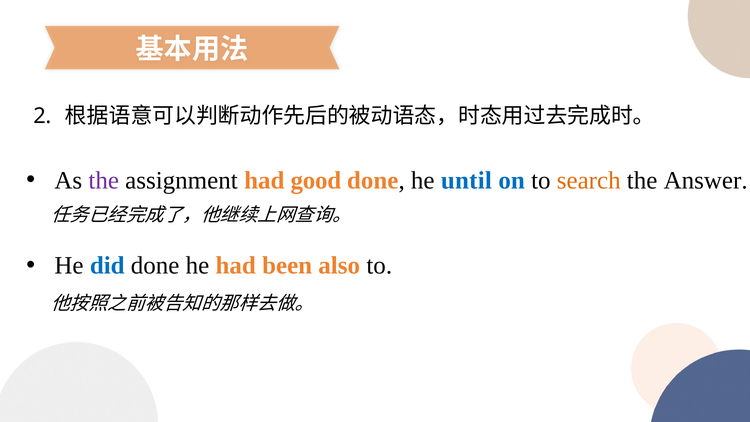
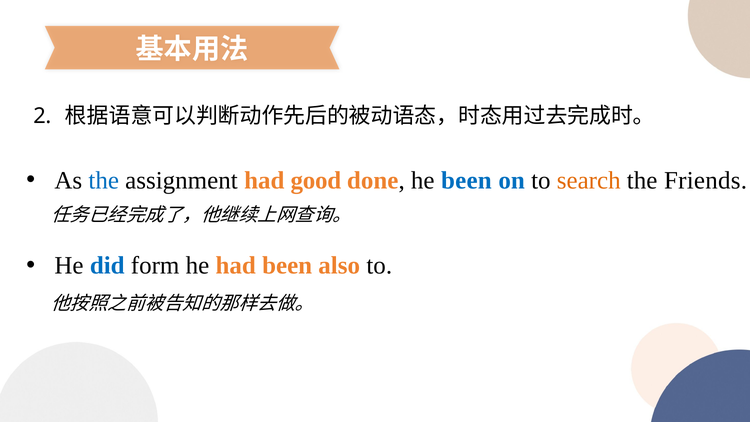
the at (104, 180) colour: purple -> blue
he until: until -> been
Answer: Answer -> Friends
did done: done -> form
